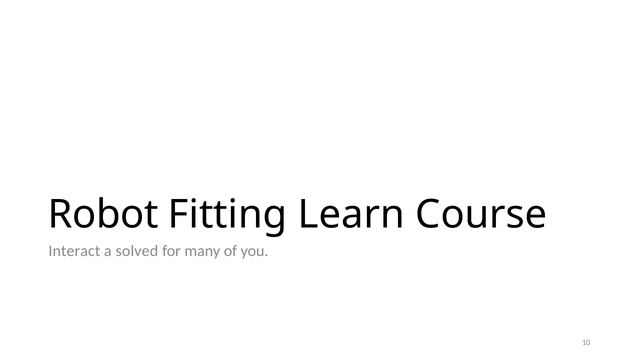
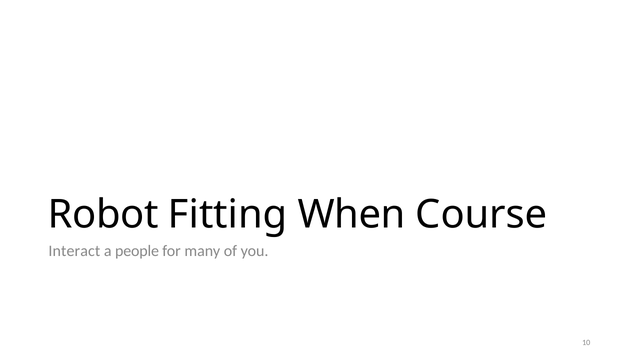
Learn: Learn -> When
solved: solved -> people
